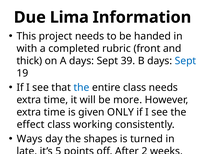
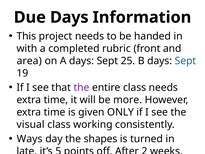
Due Lima: Lima -> Days
thick: thick -> area
39: 39 -> 25
the at (82, 87) colour: blue -> purple
effect: effect -> visual
